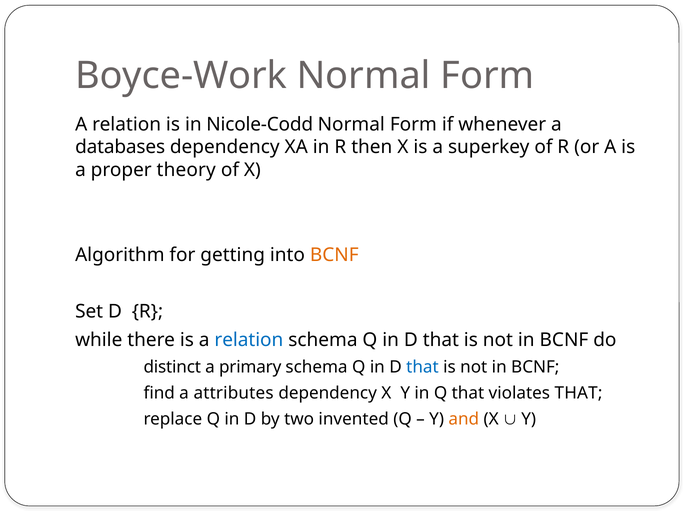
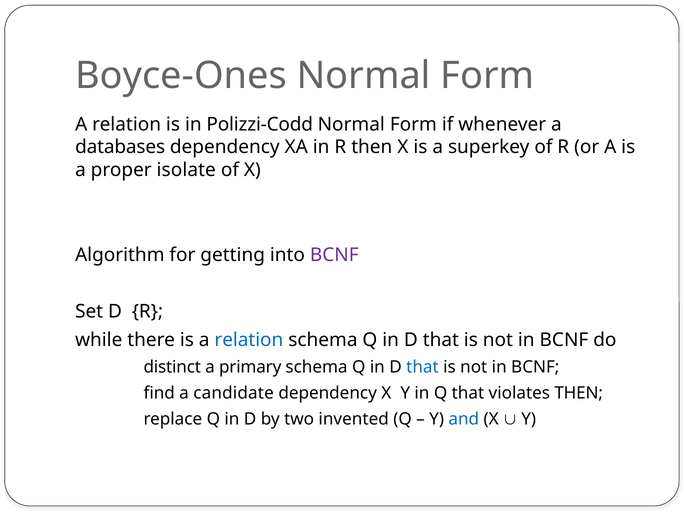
Boyce-Work: Boyce-Work -> Boyce-Ones
Nicole-Codd: Nicole-Codd -> Polizzi-Codd
theory: theory -> isolate
BCNF at (334, 255) colour: orange -> purple
attributes: attributes -> candidate
violates THAT: THAT -> THEN
and colour: orange -> blue
